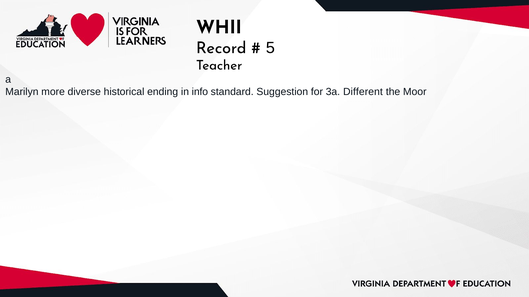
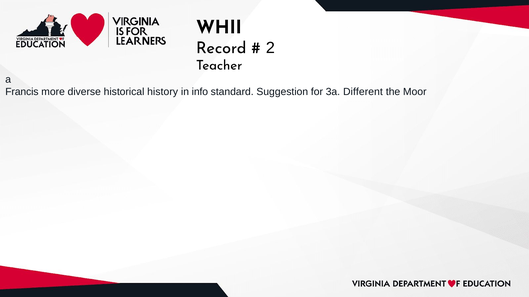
5: 5 -> 2
Marilyn: Marilyn -> Francis
ending: ending -> history
